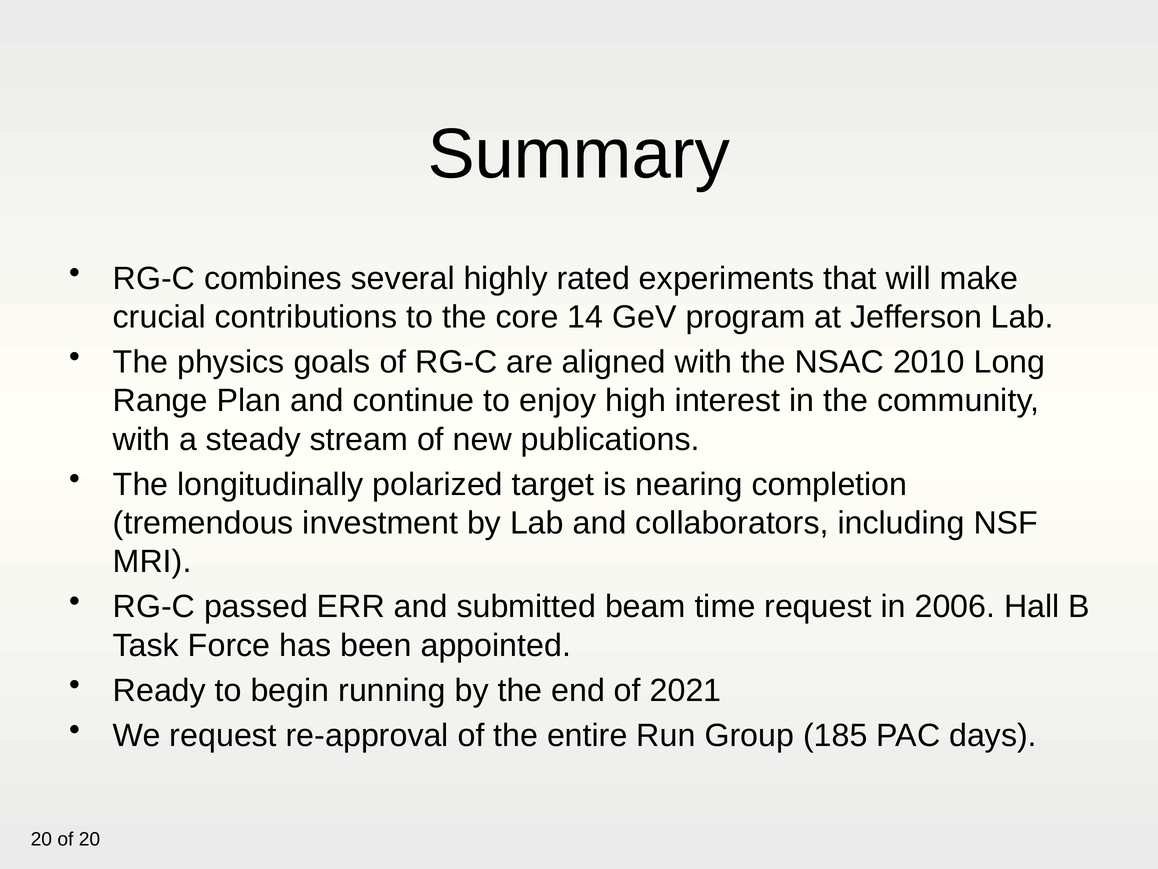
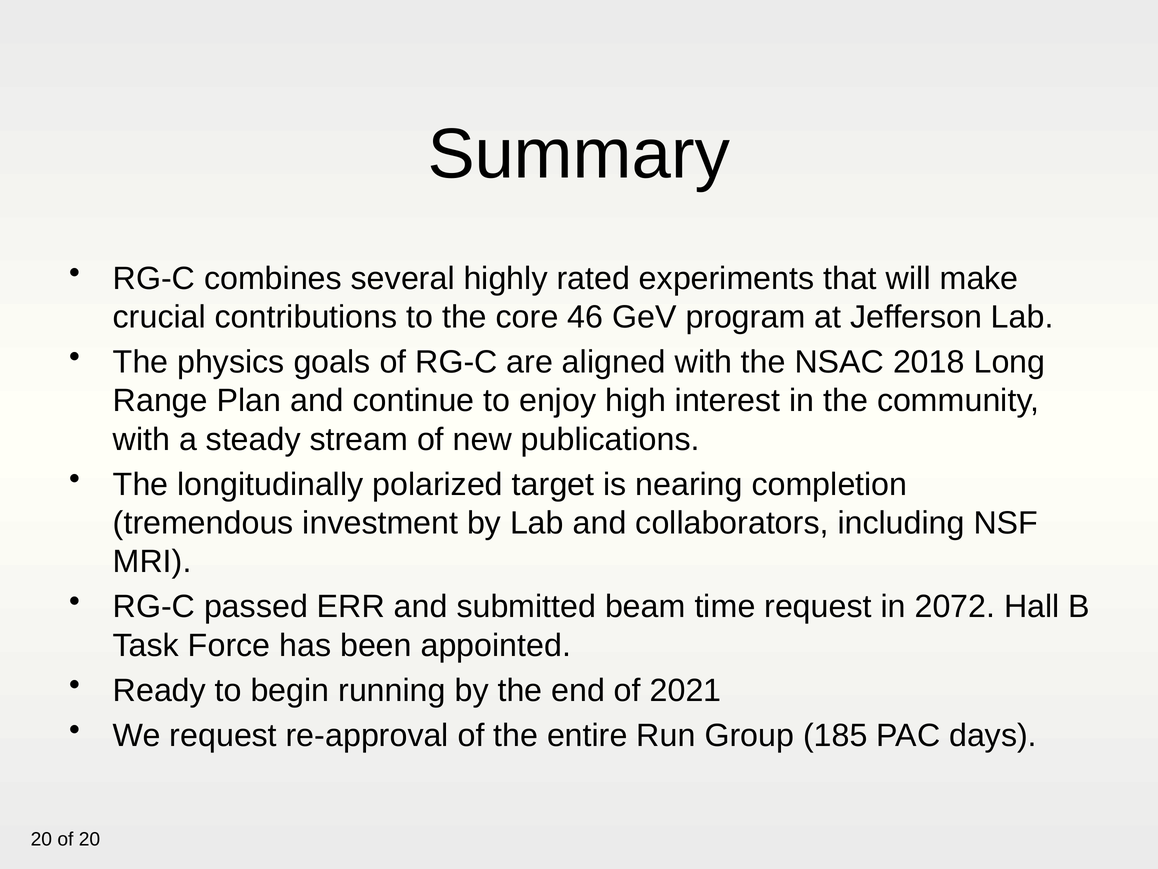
14: 14 -> 46
2010: 2010 -> 2018
2006: 2006 -> 2072
